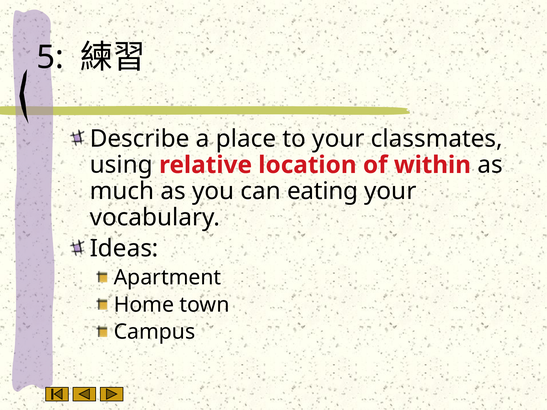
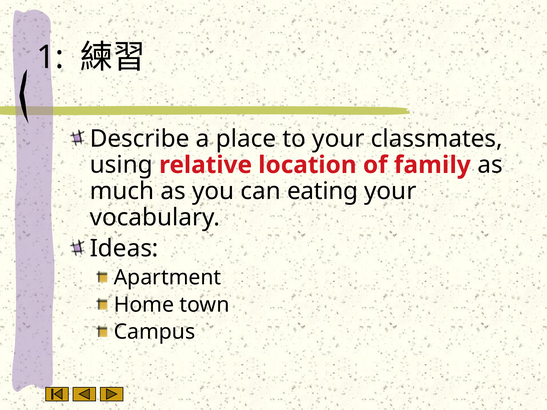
5: 5 -> 1
within: within -> family
